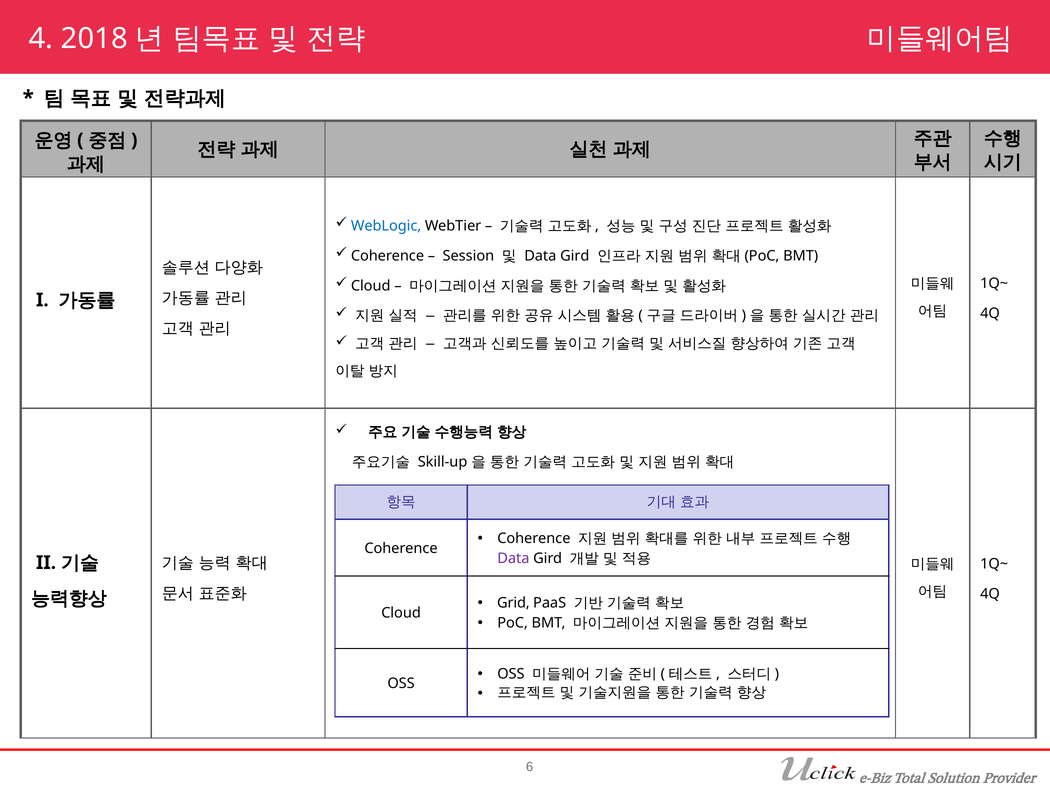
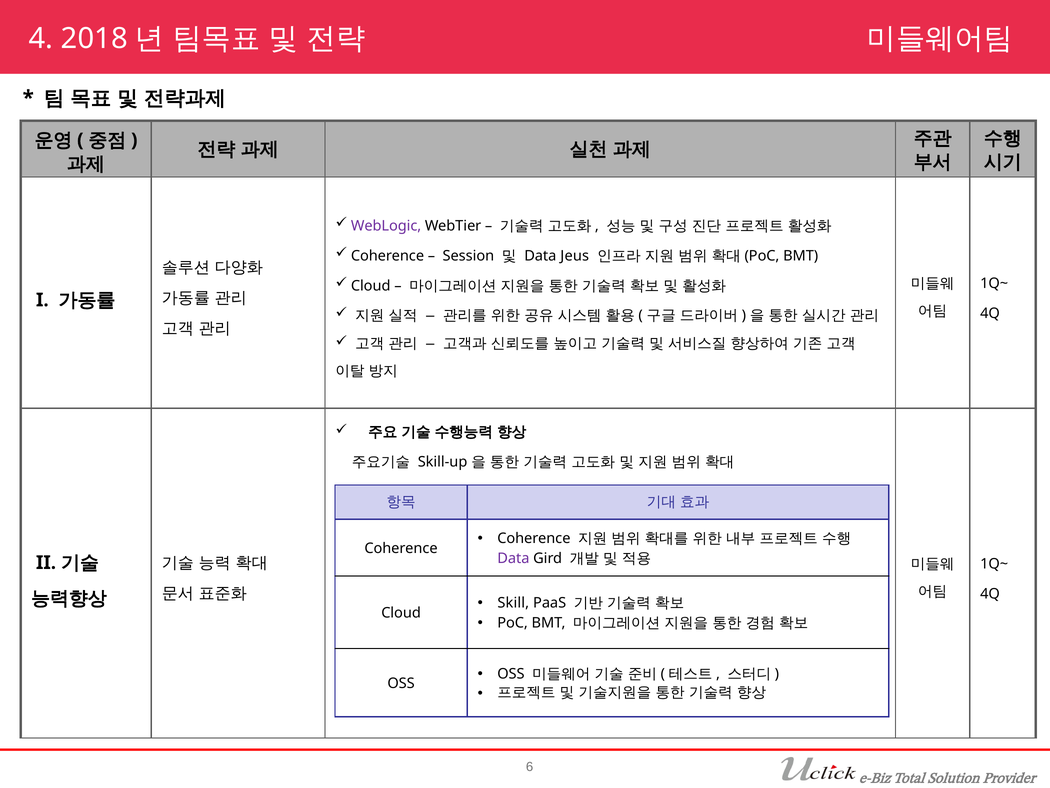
WebLogic colour: blue -> purple
Gird at (575, 256): Gird -> Jeus
Grid: Grid -> Skill
